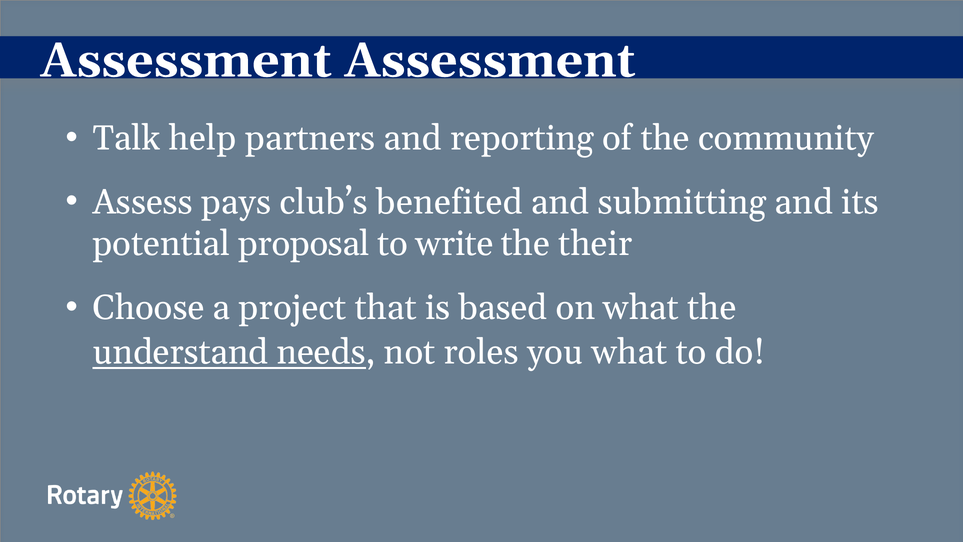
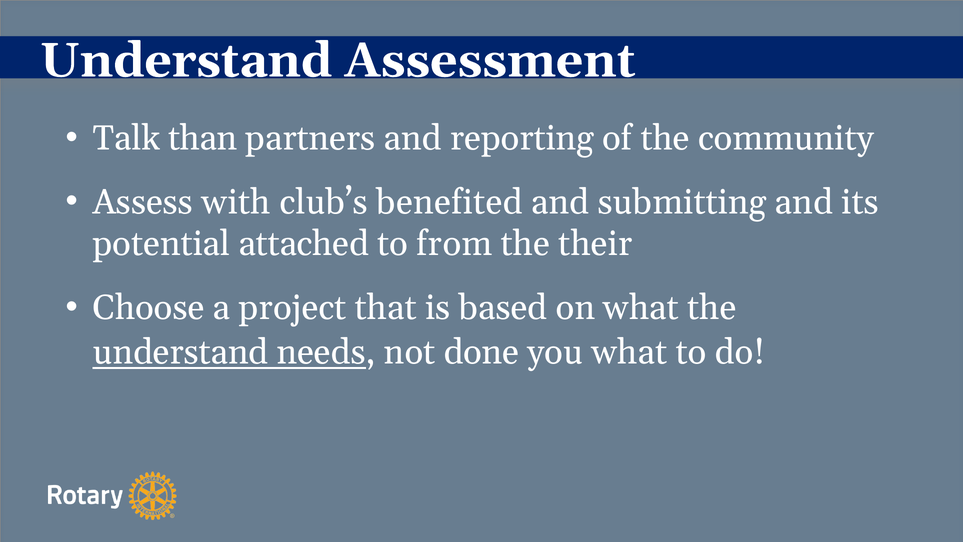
Assessment at (186, 61): Assessment -> Understand
help: help -> than
pays: pays -> with
proposal: proposal -> attached
write: write -> from
roles: roles -> done
